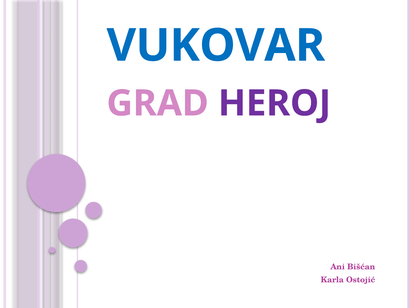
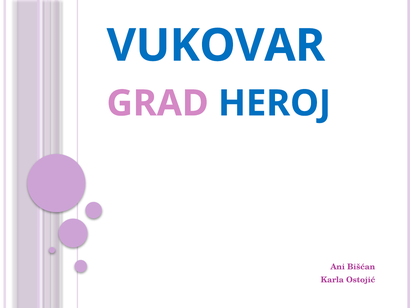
HEROJ colour: purple -> blue
